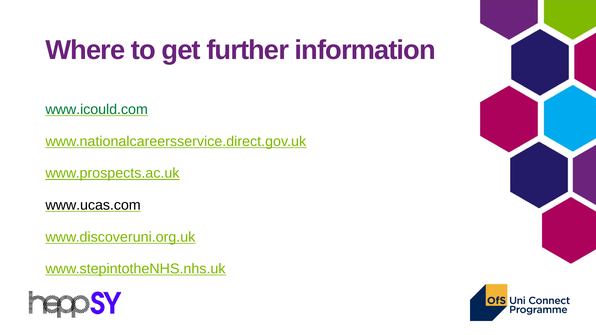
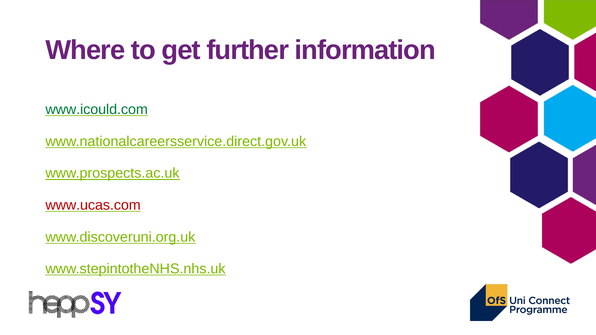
www.ucas.com colour: black -> red
